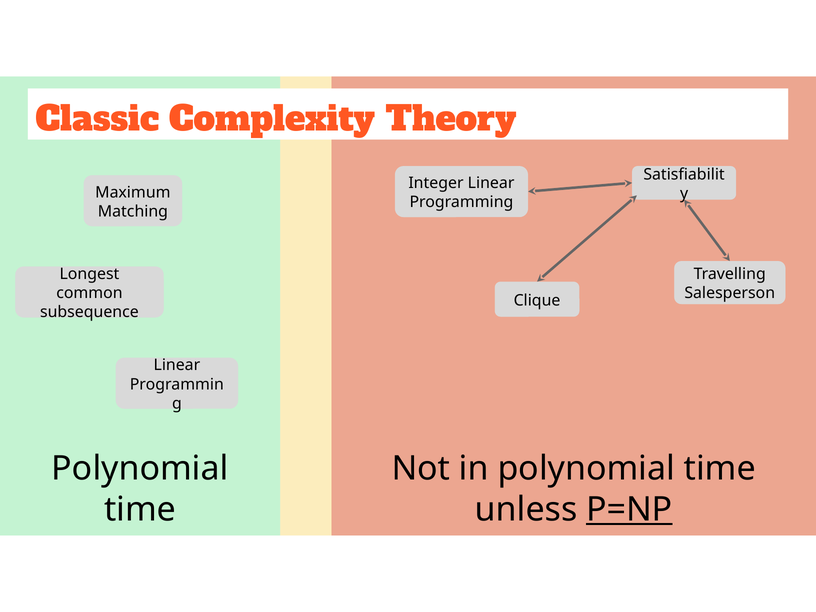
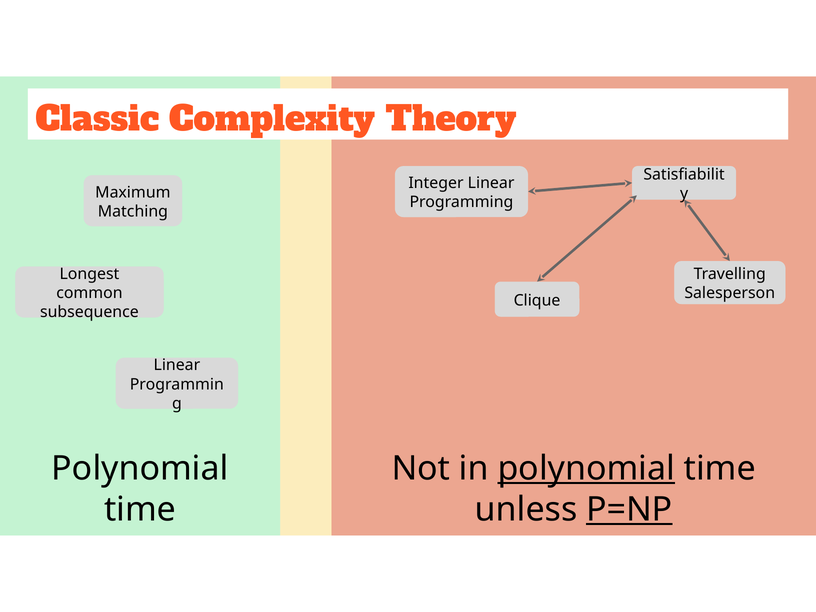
polynomial at (586, 468) underline: none -> present
